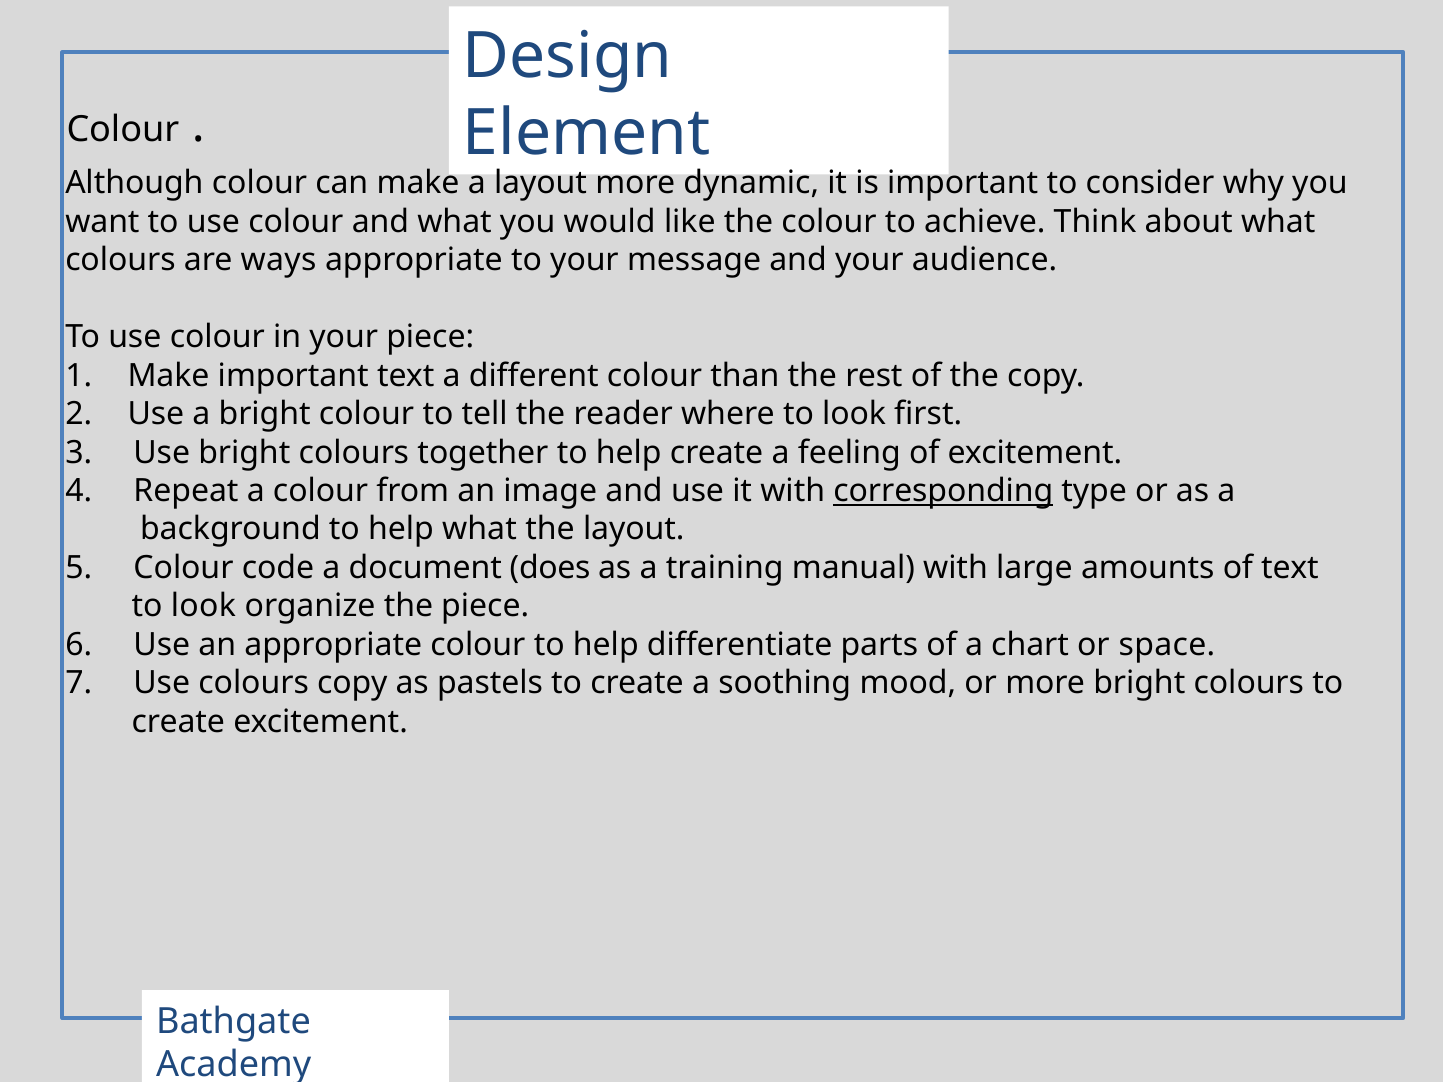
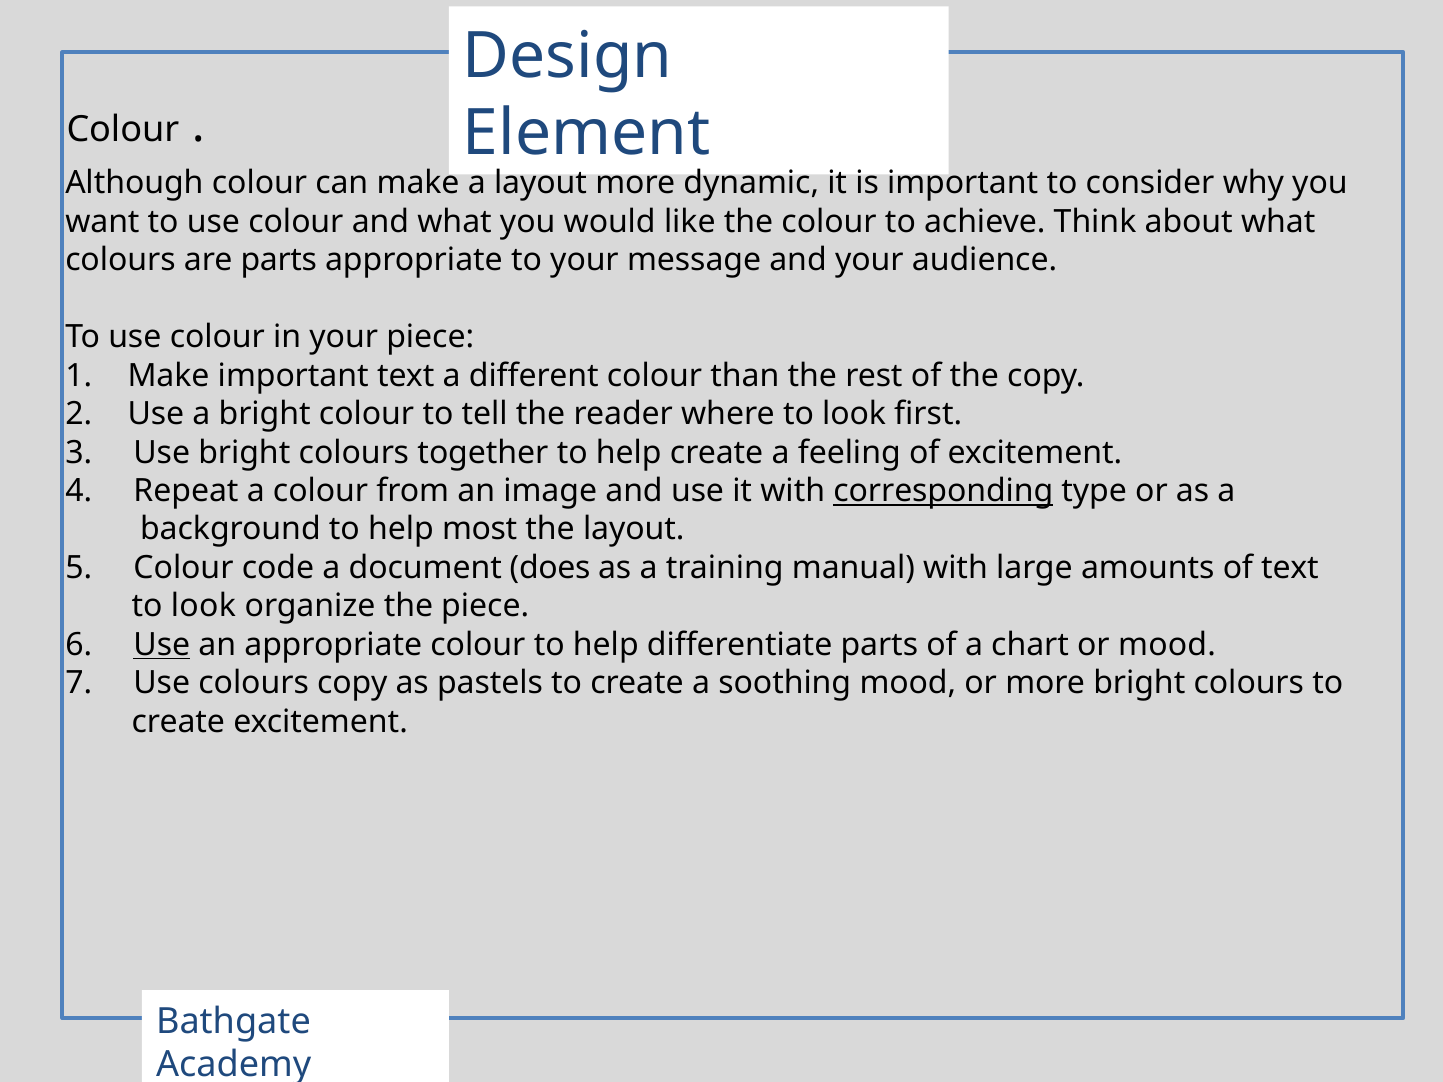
are ways: ways -> parts
help what: what -> most
Use at (162, 645) underline: none -> present
or space: space -> mood
